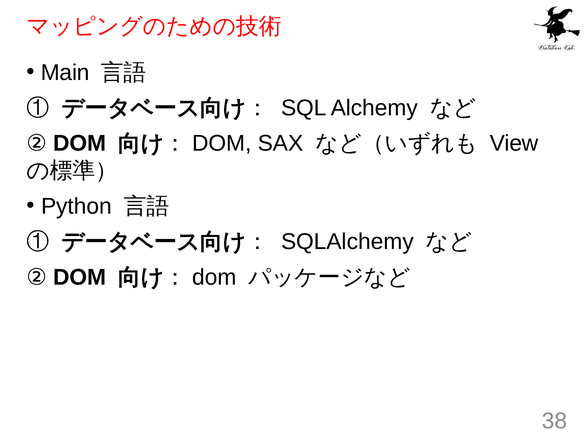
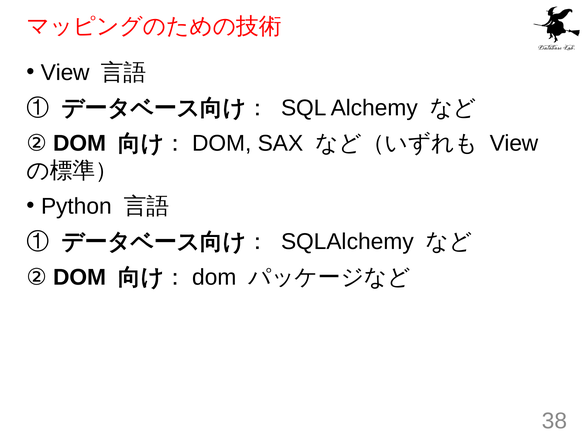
Main at (65, 72): Main -> View
